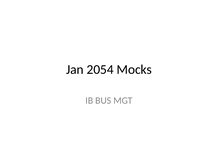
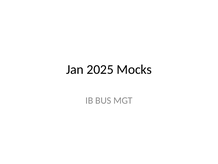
2054: 2054 -> 2025
